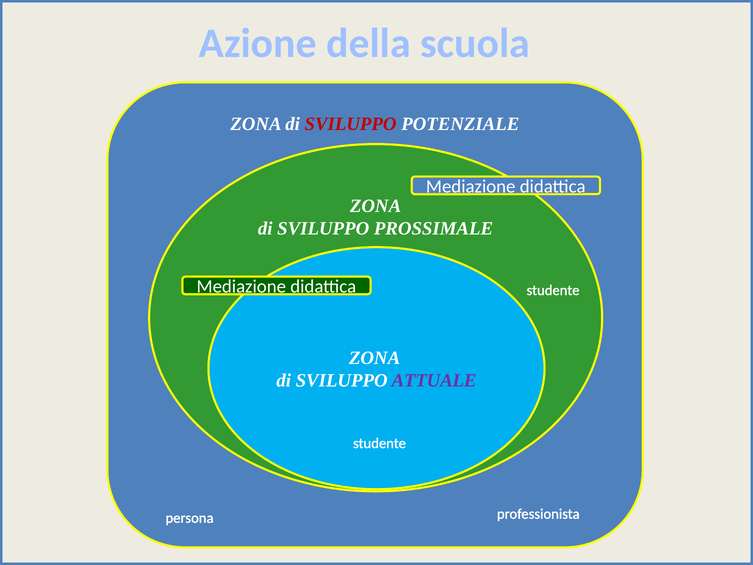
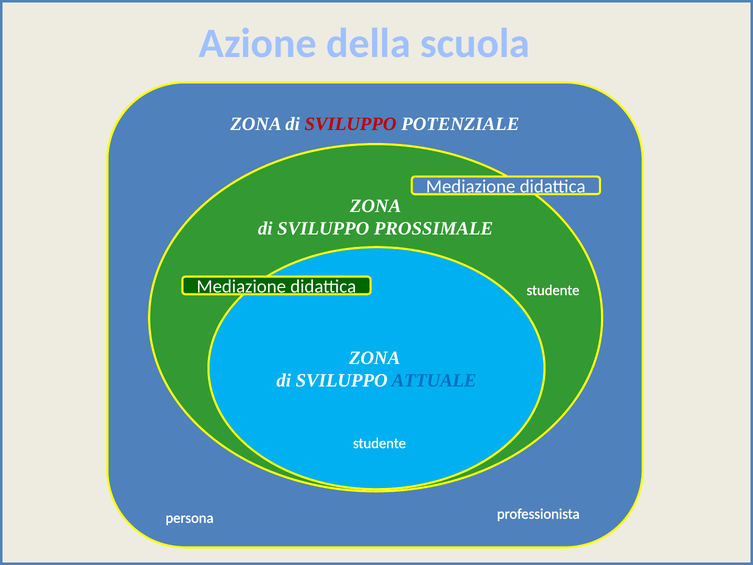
ATTUALE colour: purple -> blue
